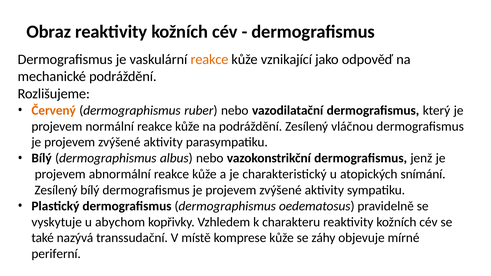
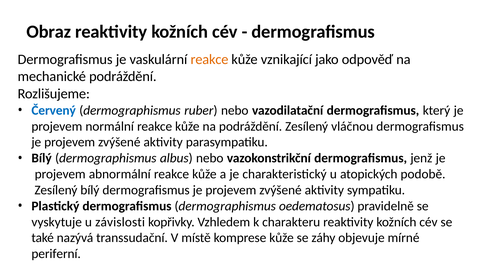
Červený colour: orange -> blue
snímání: snímání -> podobě
abychom: abychom -> závislosti
